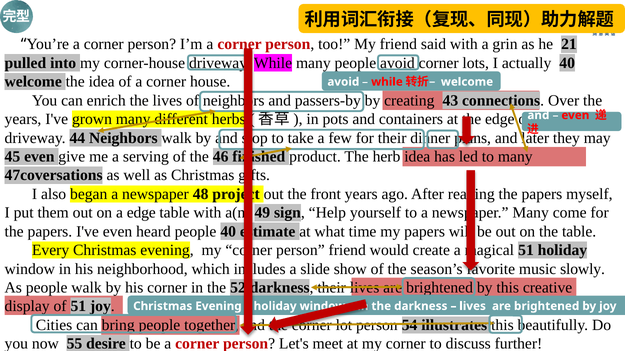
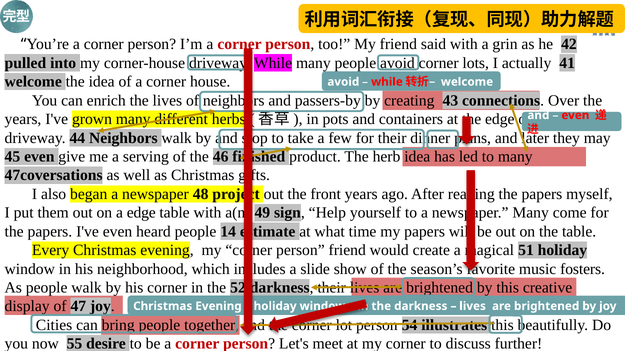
21: 21 -> 42
actually 40: 40 -> 41
people 40: 40 -> 14
slowly: slowly -> fosters
of 51: 51 -> 47
